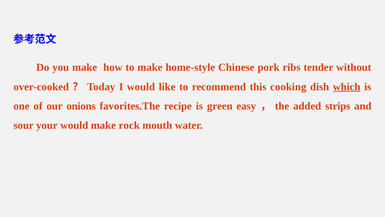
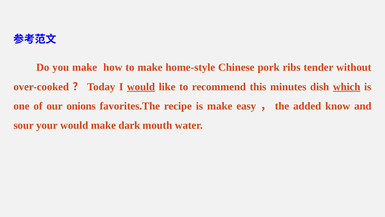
would at (141, 87) underline: none -> present
cooking: cooking -> minutes
is green: green -> make
strips: strips -> know
rock: rock -> dark
